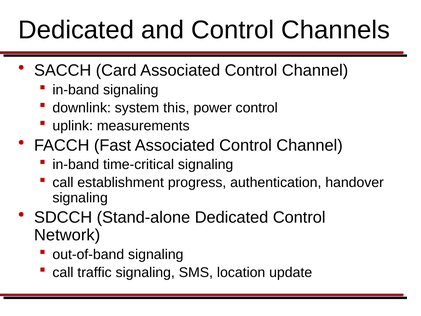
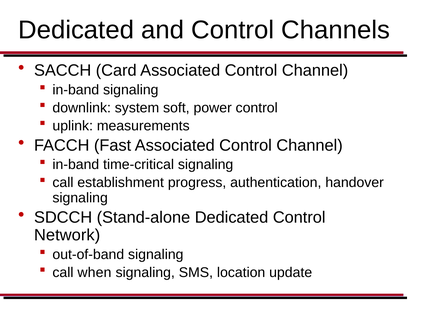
this: this -> soft
traffic: traffic -> when
